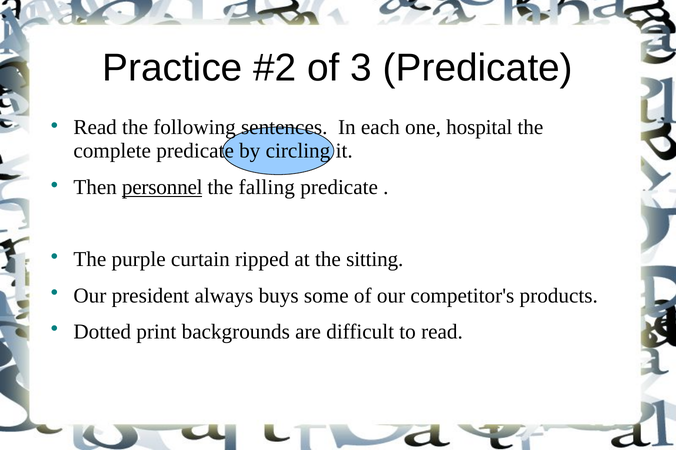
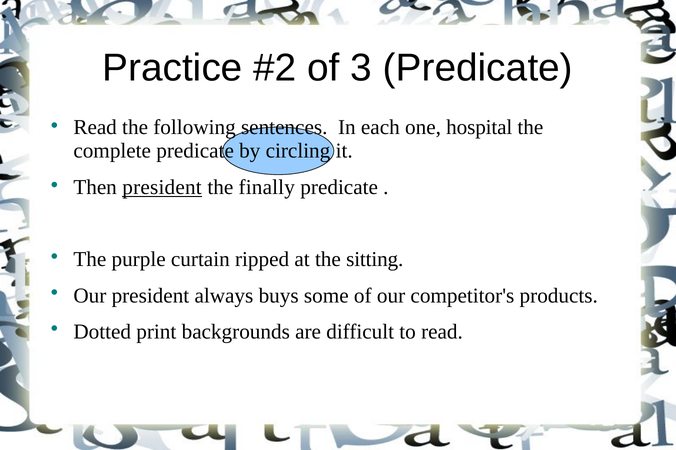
Then personnel: personnel -> president
falling: falling -> finally
